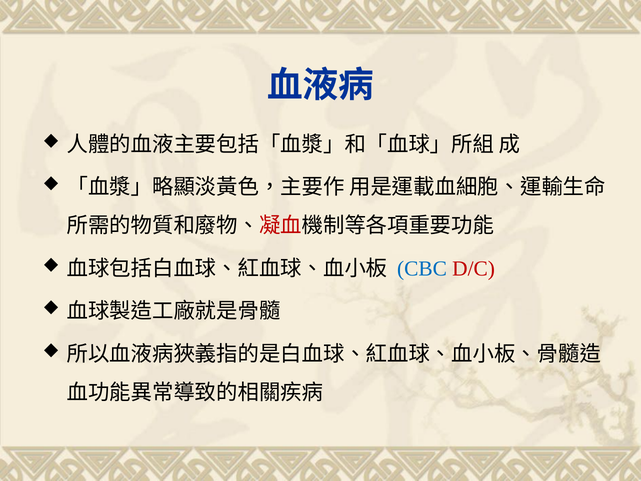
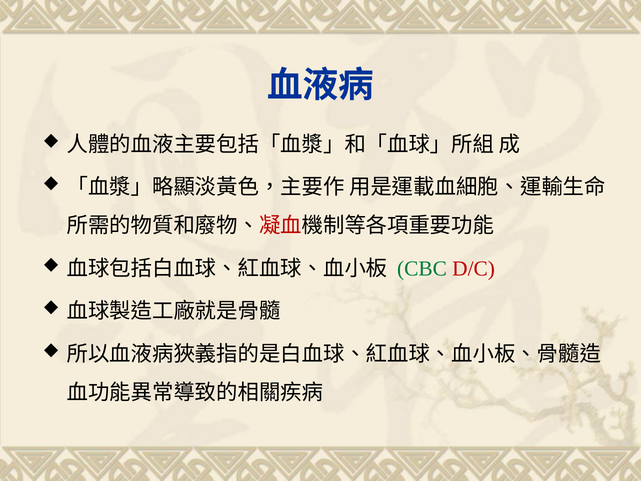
CBC colour: blue -> green
